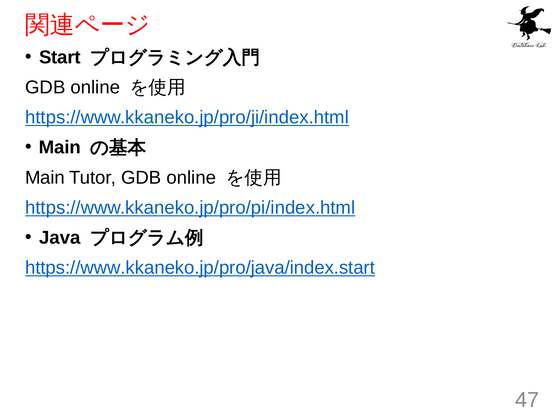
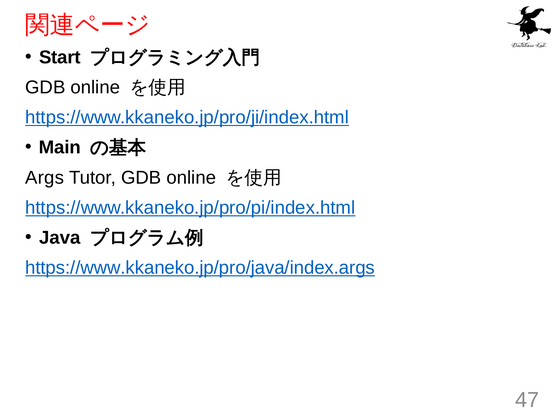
Main at (45, 177): Main -> Args
https://www.kkaneko.jp/pro/java/index.start: https://www.kkaneko.jp/pro/java/index.start -> https://www.kkaneko.jp/pro/java/index.args
